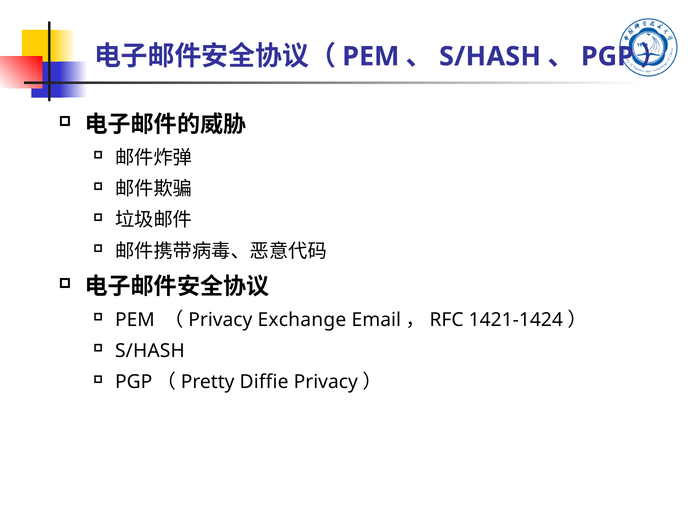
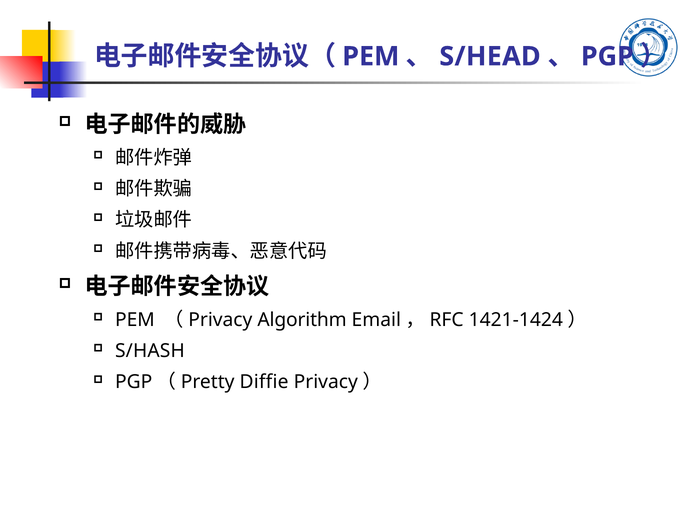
S/HASH at (490, 56): S/HASH -> S/HEAD
Exchange: Exchange -> Algorithm
